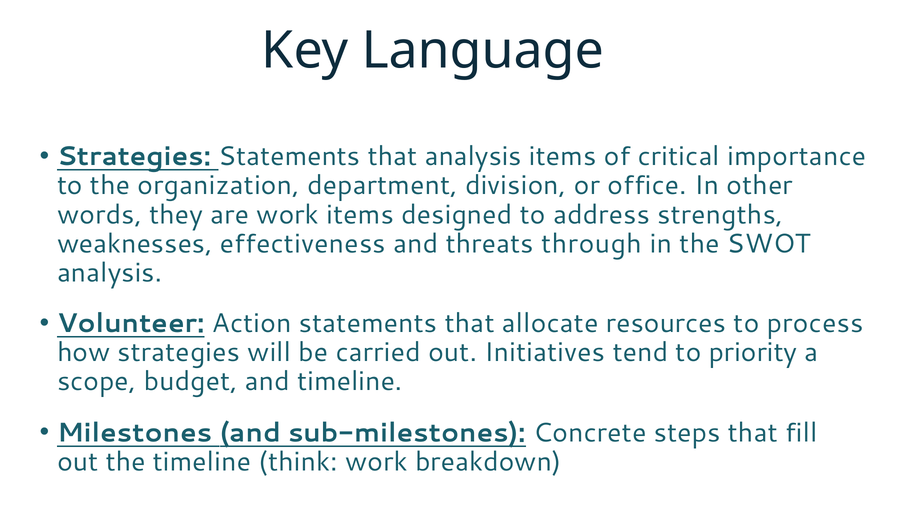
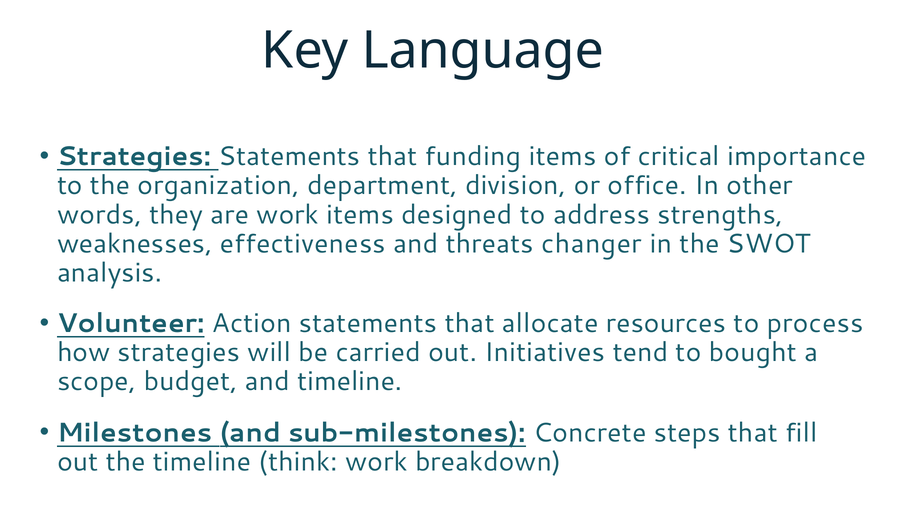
that analysis: analysis -> funding
through: through -> changer
priority: priority -> bought
